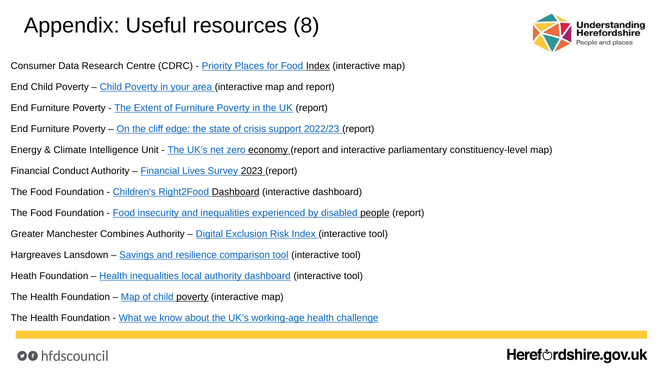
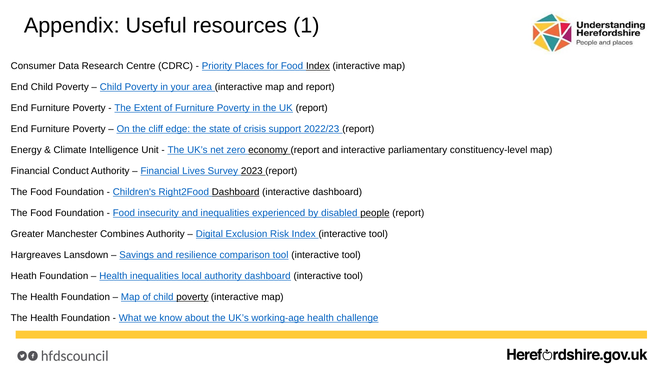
8: 8 -> 1
